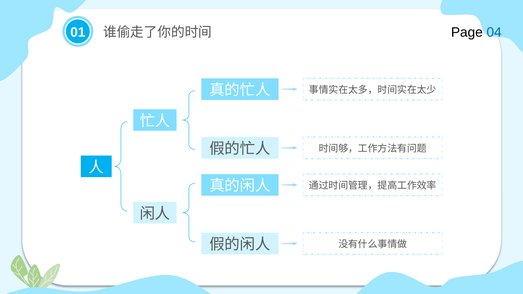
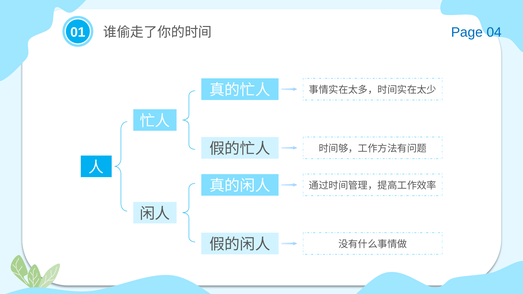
Page colour: black -> blue
